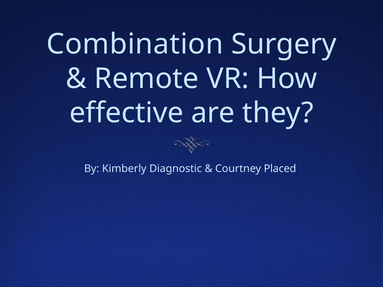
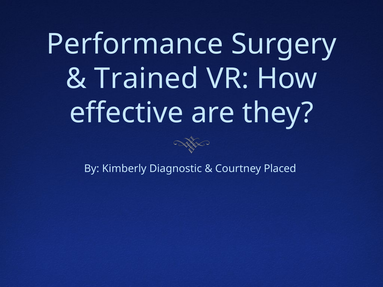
Combination: Combination -> Performance
Remote: Remote -> Trained
